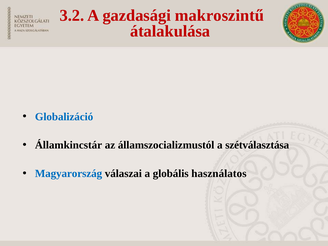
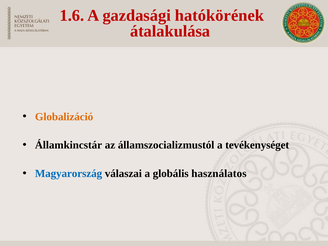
3.2: 3.2 -> 1.6
makroszintű: makroszintű -> hatókörének
Globalizáció colour: blue -> orange
szétválasztása: szétválasztása -> tevékenységet
